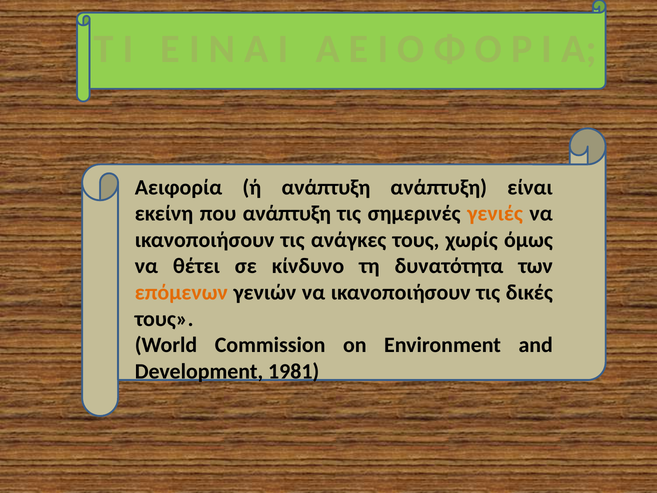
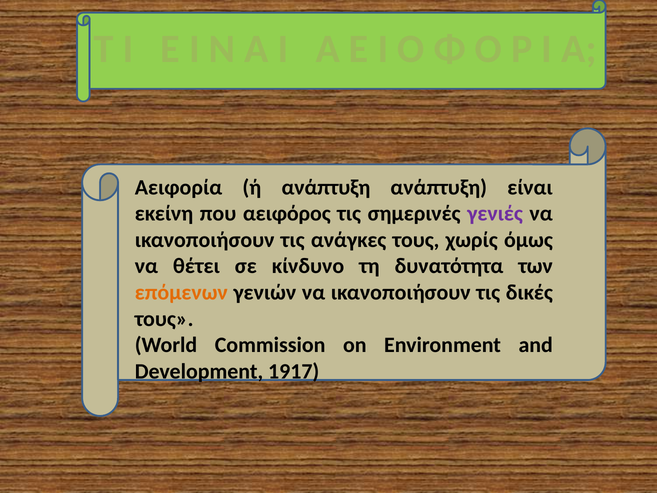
που ανάπτυξη: ανάπτυξη -> αειφόρος
γενιές colour: orange -> purple
1981: 1981 -> 1917
